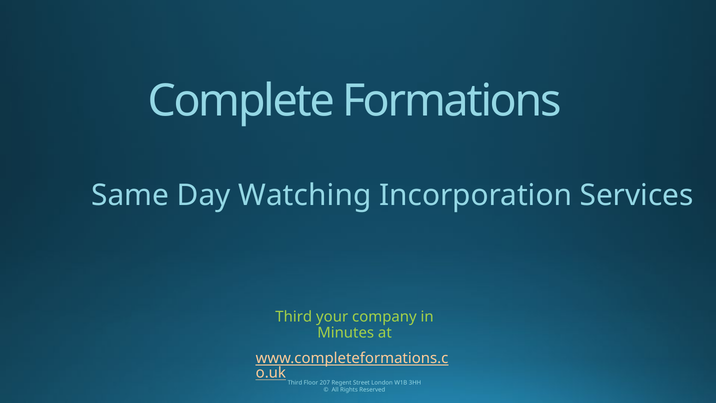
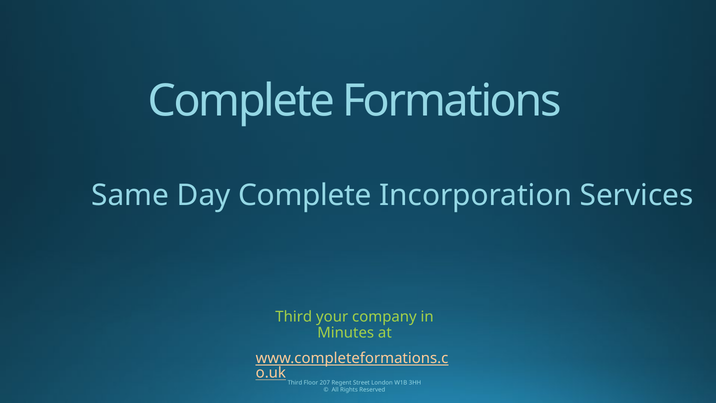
Day Watching: Watching -> Complete
